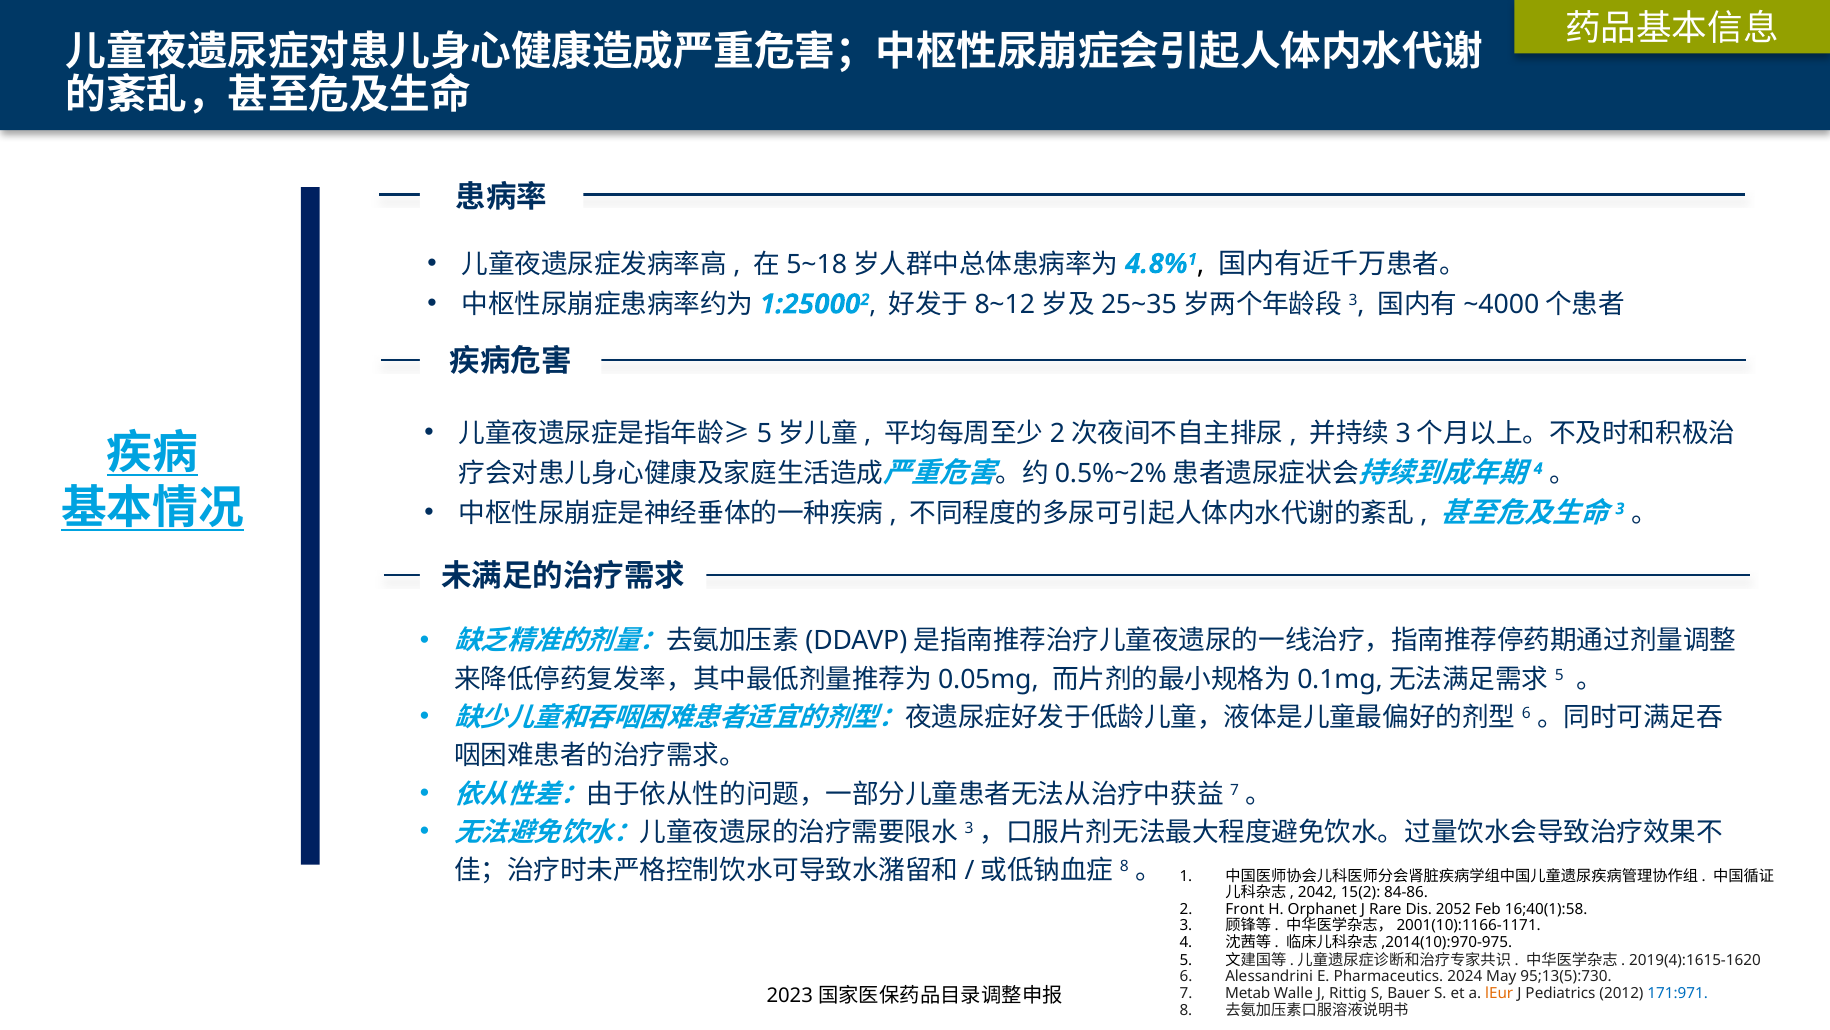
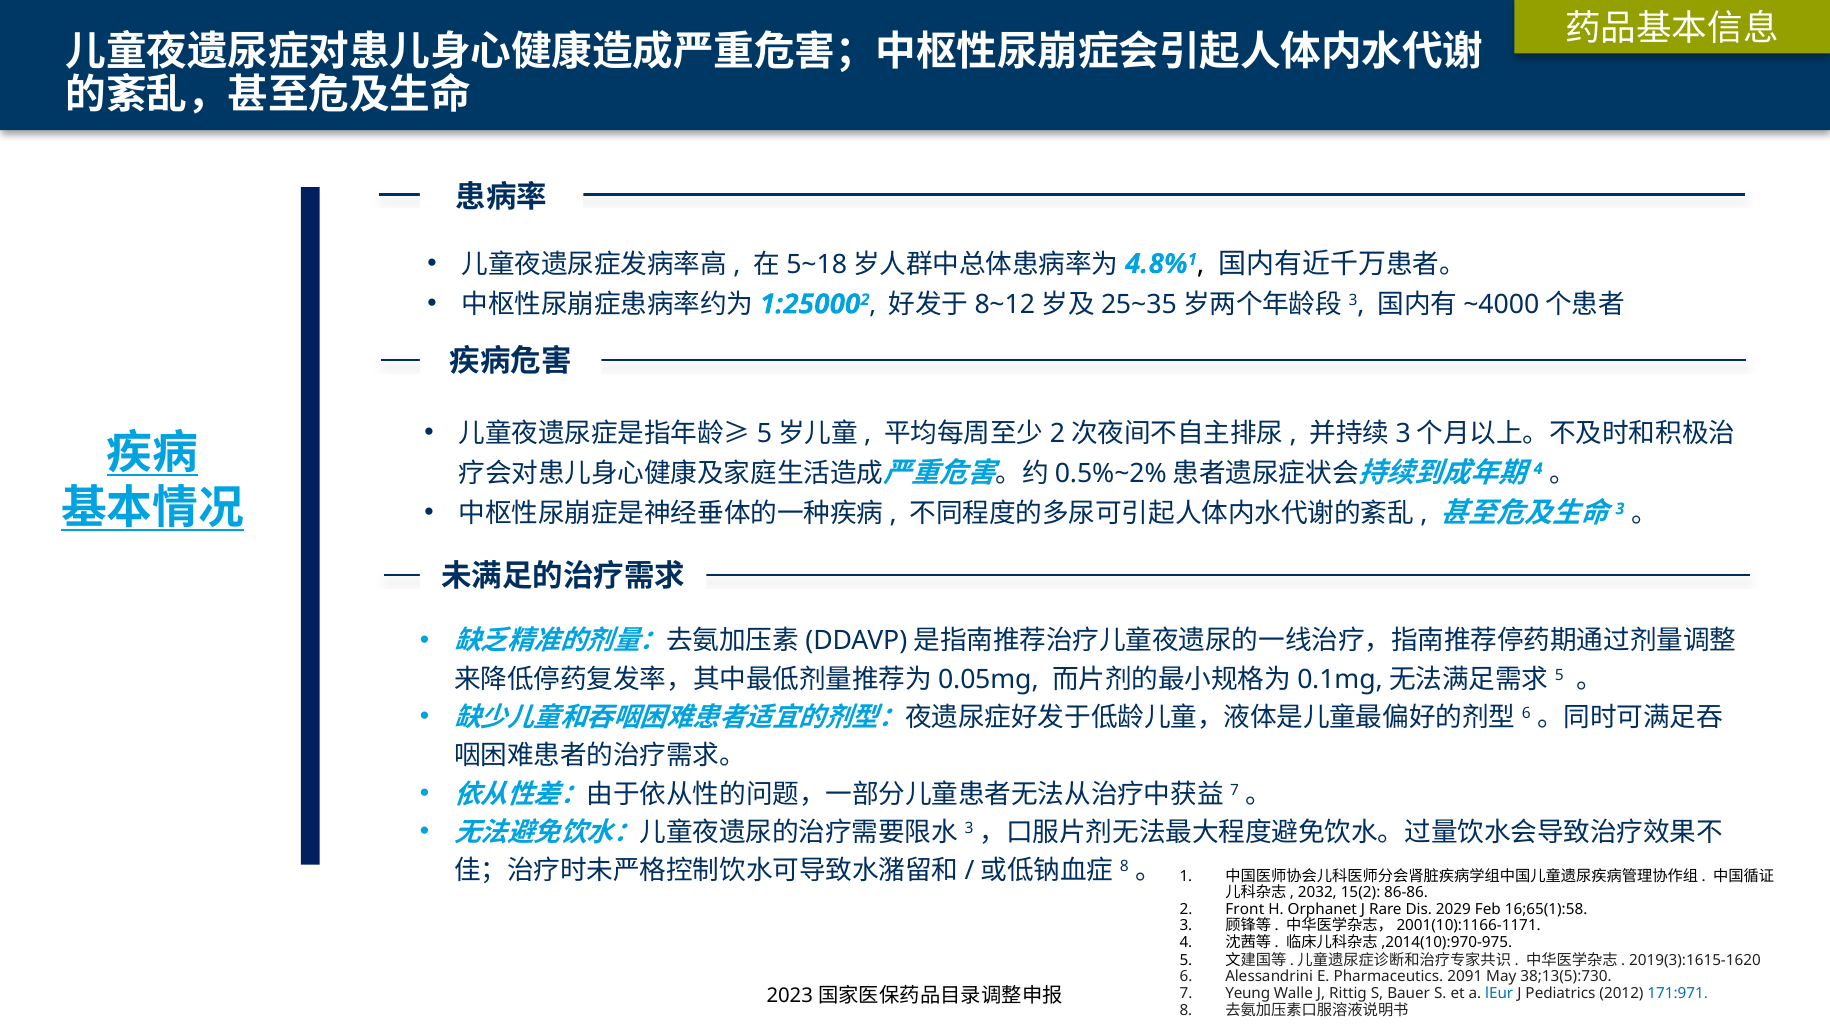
2042: 2042 -> 2032
84-86: 84-86 -> 86-86
2052: 2052 -> 2029
16;40(1):58: 16;40(1):58 -> 16;65(1):58
2019(4):1615-1620: 2019(4):1615-1620 -> 2019(3):1615-1620
2024: 2024 -> 2091
95;13(5):730: 95;13(5):730 -> 38;13(5):730
Metab: Metab -> Yeung
lEur colour: orange -> blue
